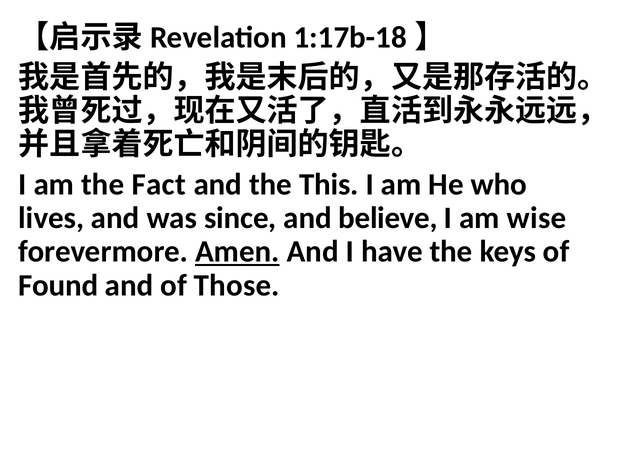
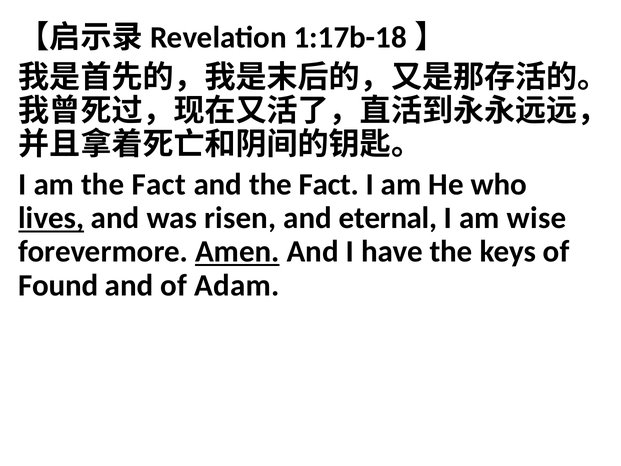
and the This: This -> Fact
lives underline: none -> present
since: since -> risen
believe: believe -> eternal
Those: Those -> Adam
